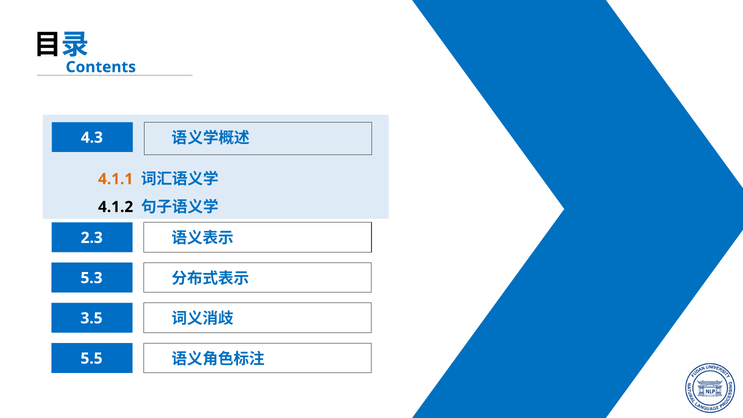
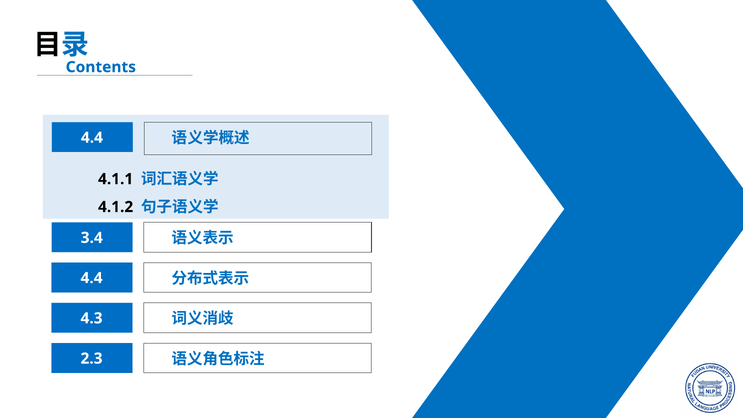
4.3 at (92, 138): 4.3 -> 4.4
4.1.1 colour: orange -> black
2.3: 2.3 -> 3.4
5.3 at (92, 278): 5.3 -> 4.4
3.5: 3.5 -> 4.3
5.5: 5.5 -> 2.3
